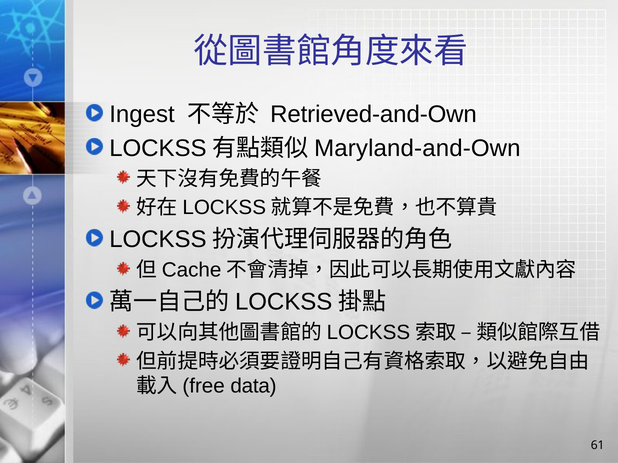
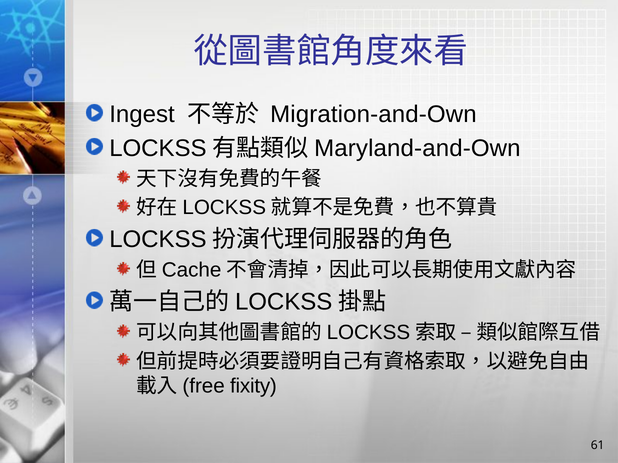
Retrieved-and-Own: Retrieved-and-Own -> Migration-and-Own
data: data -> fixity
